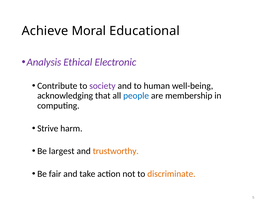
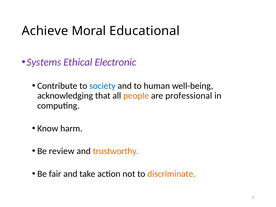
Analysis: Analysis -> Systems
society colour: purple -> blue
people colour: blue -> orange
membership: membership -> professional
Strive: Strive -> Know
largest: largest -> review
